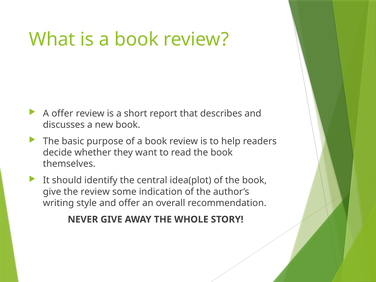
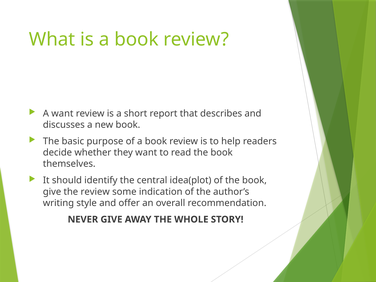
A offer: offer -> want
